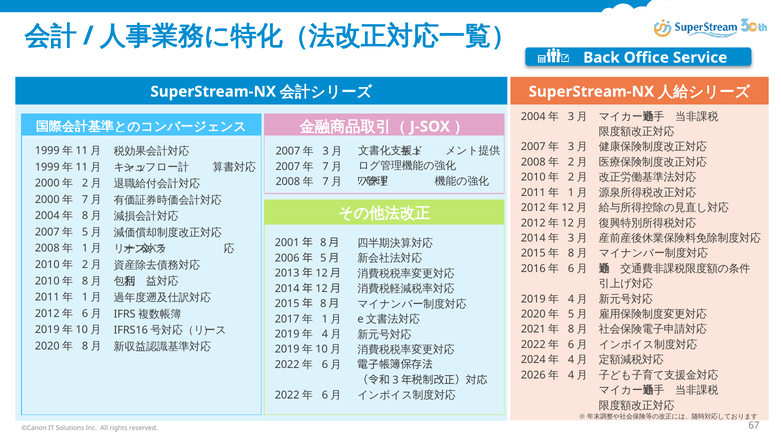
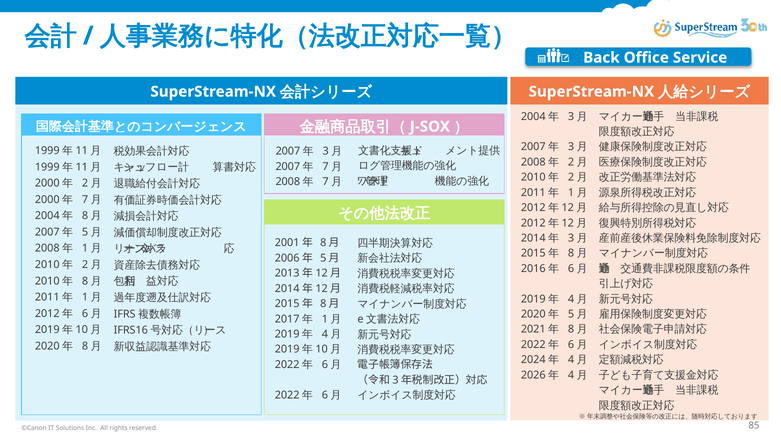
67: 67 -> 85
